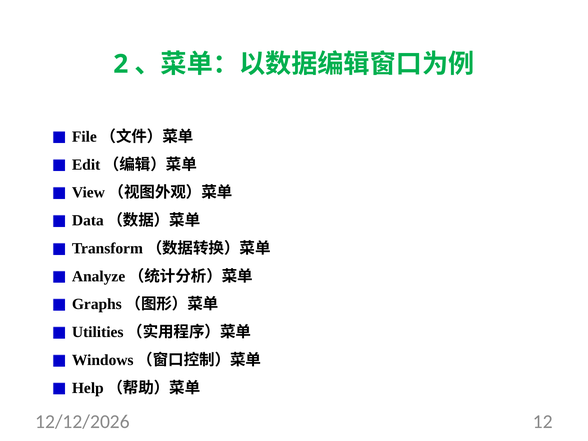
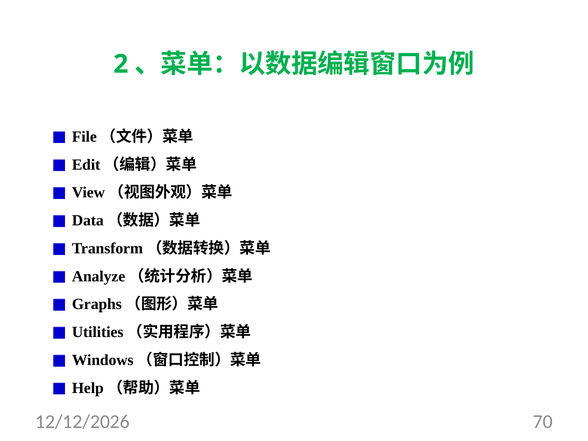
12: 12 -> 70
